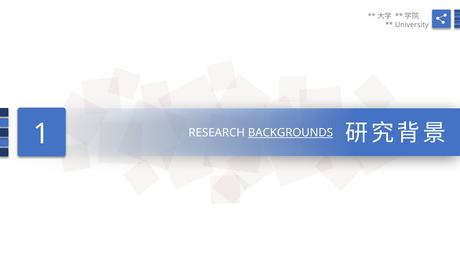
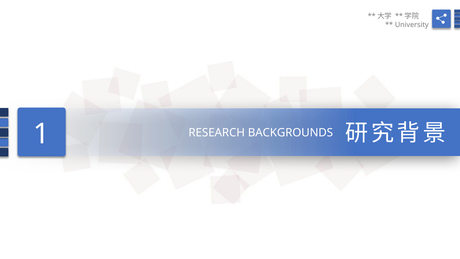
BACKGROUNDS underline: present -> none
